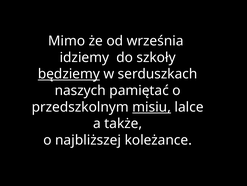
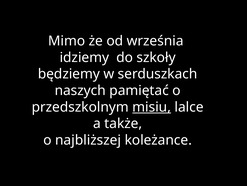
będziemy underline: present -> none
